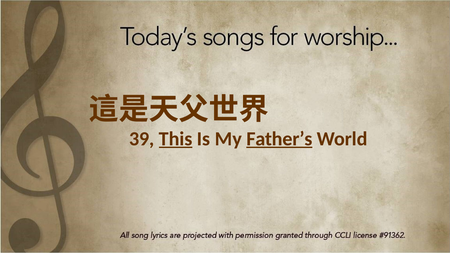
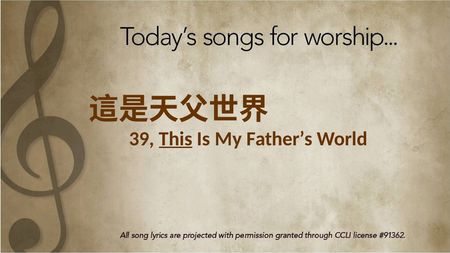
Father’s underline: present -> none
